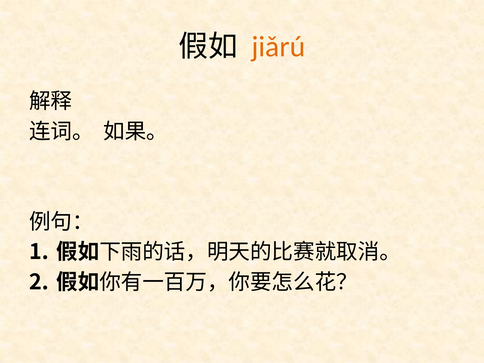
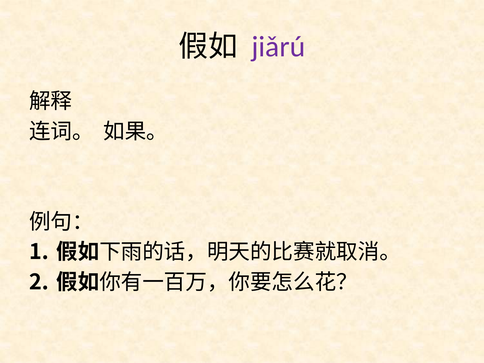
jiǎrú colour: orange -> purple
